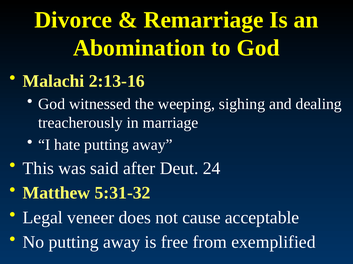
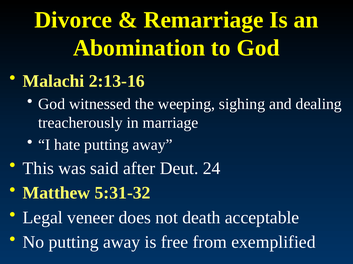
cause: cause -> death
